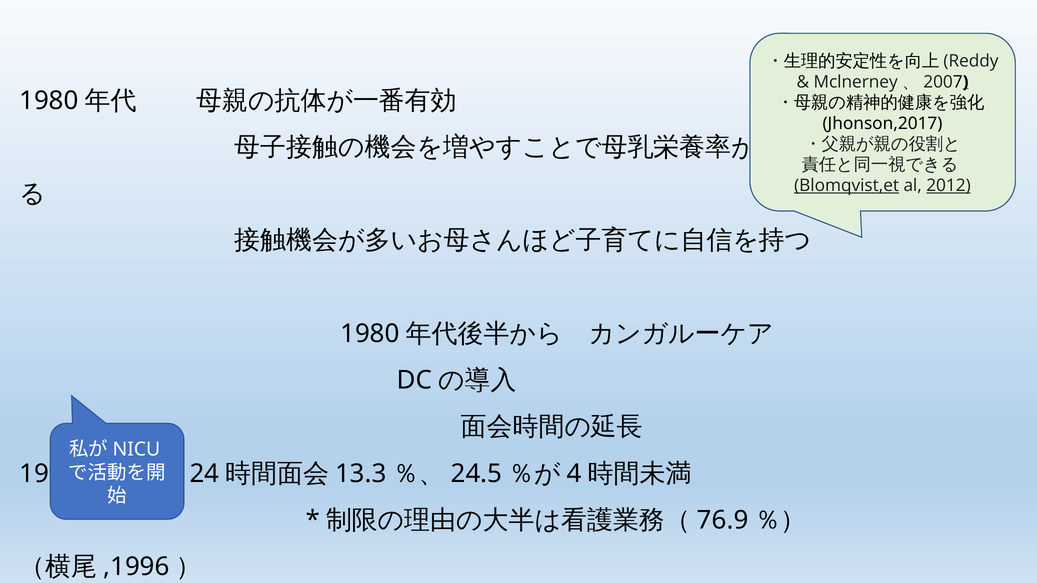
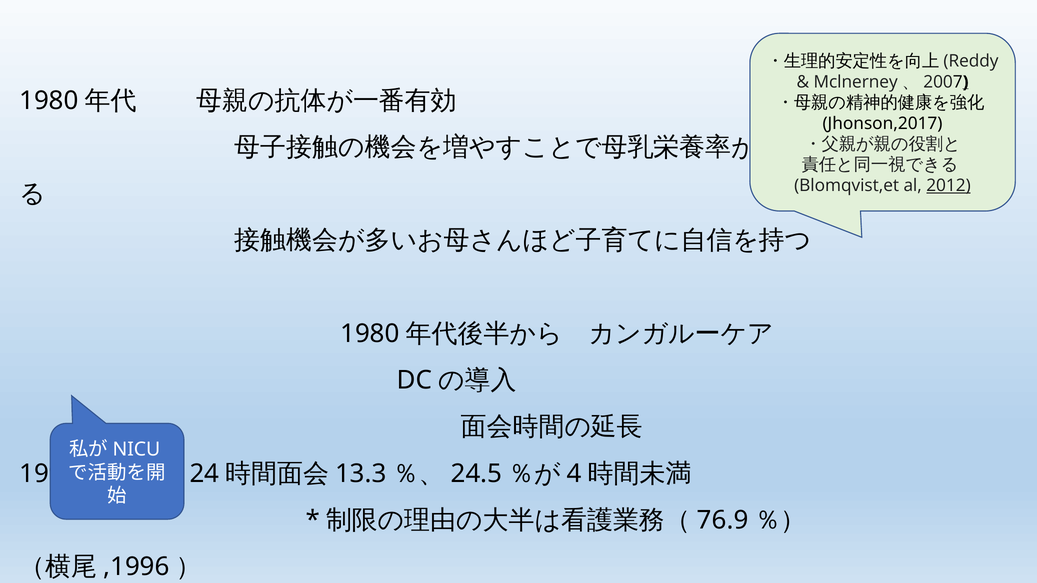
Blomqvist,et underline: present -> none
